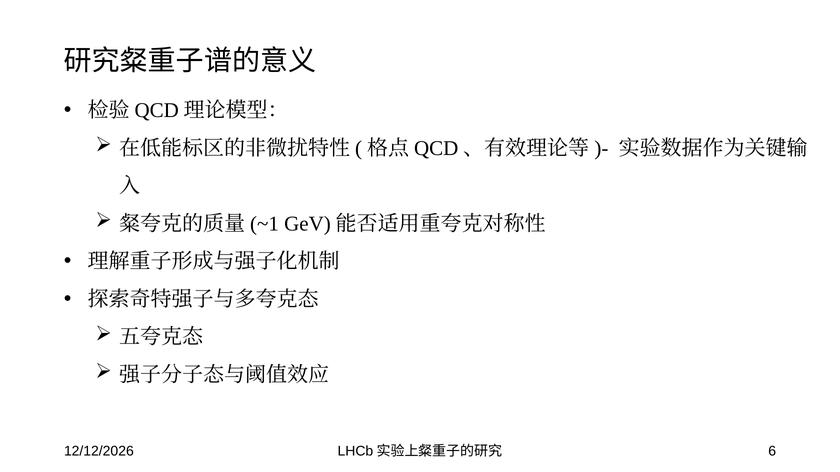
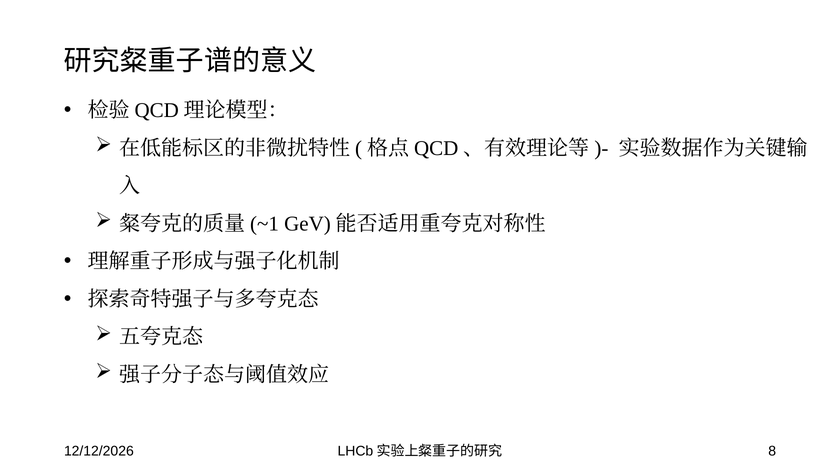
6: 6 -> 8
